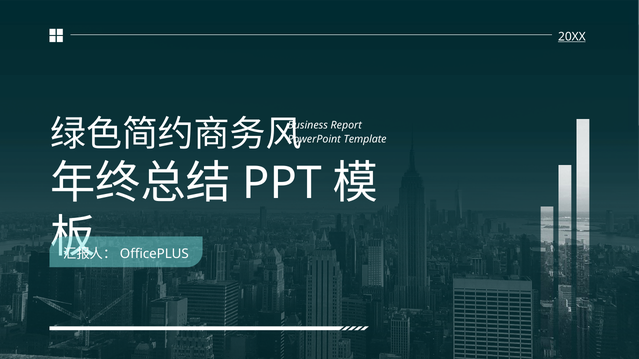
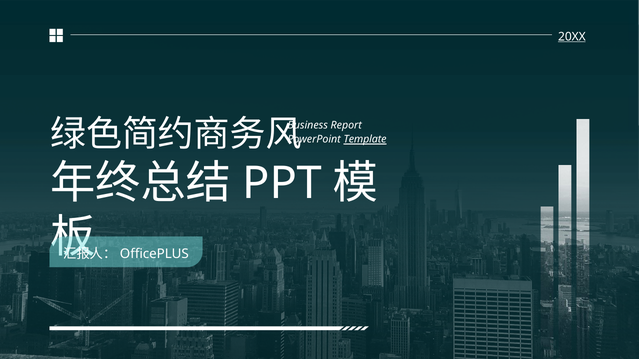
Template underline: none -> present
